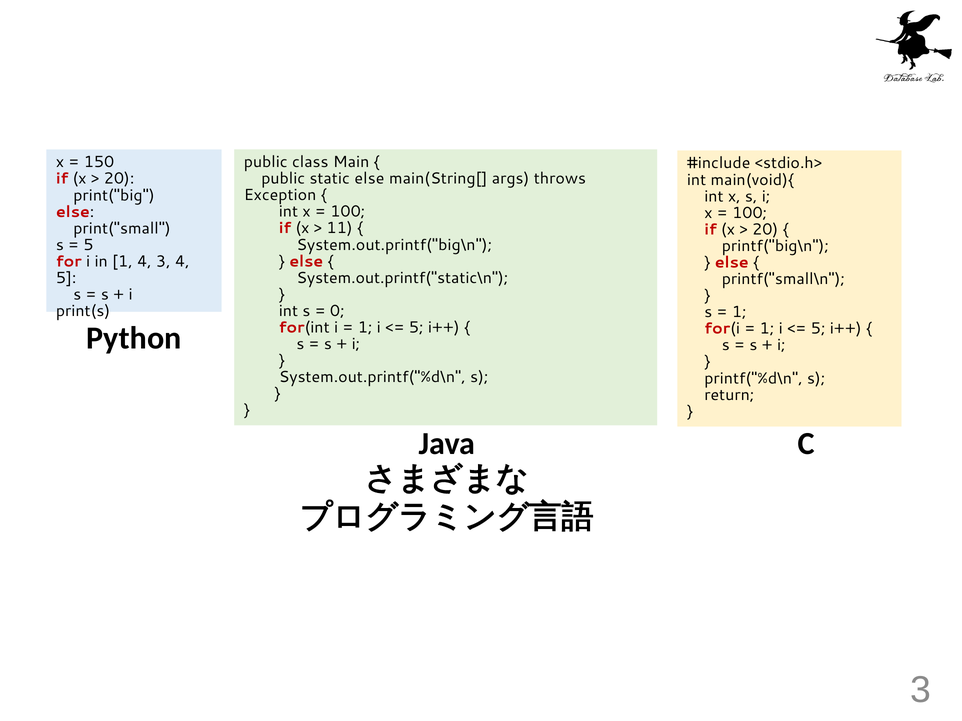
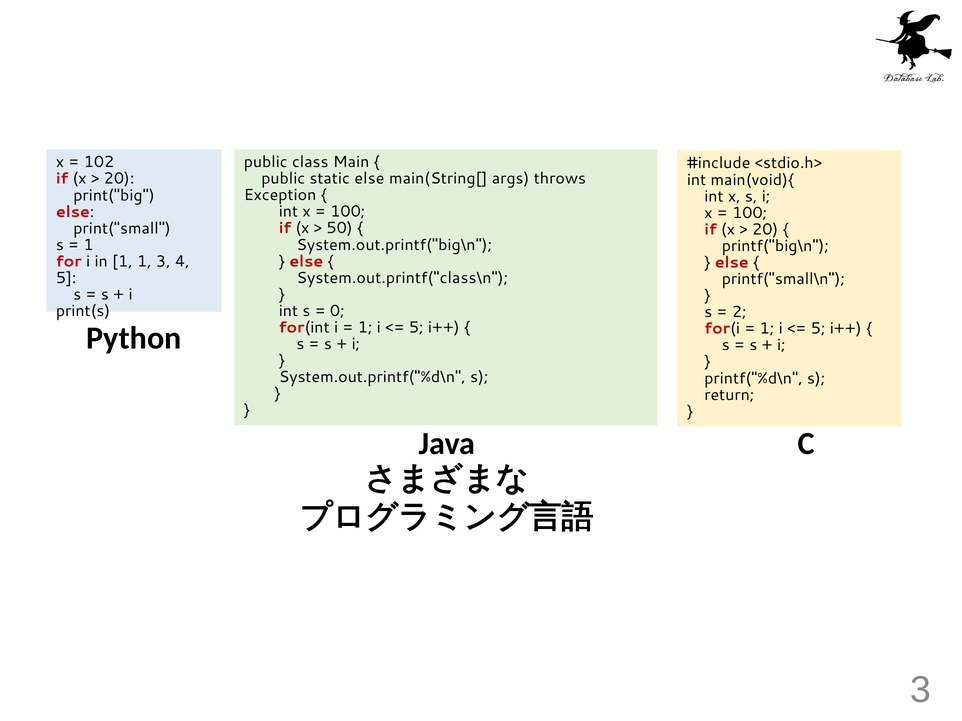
150: 150 -> 102
11: 11 -> 50
5 at (89, 245): 5 -> 1
1 4: 4 -> 1
System.out.printf("static\n: System.out.printf("static\n -> System.out.printf("class\n
1 at (739, 312): 1 -> 2
